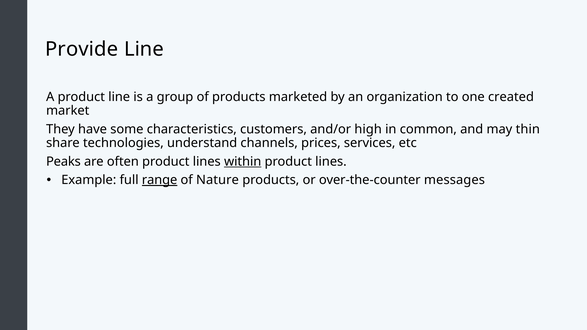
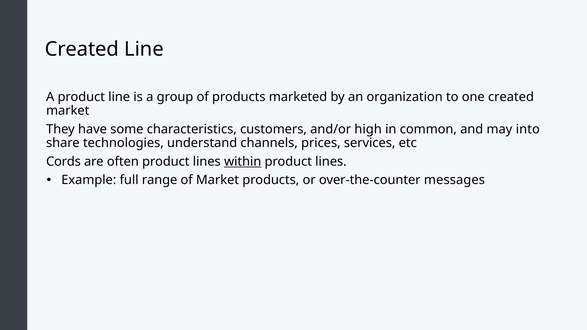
Provide at (82, 49): Provide -> Created
thin: thin -> into
Peaks: Peaks -> Cords
range underline: present -> none
of Nature: Nature -> Market
